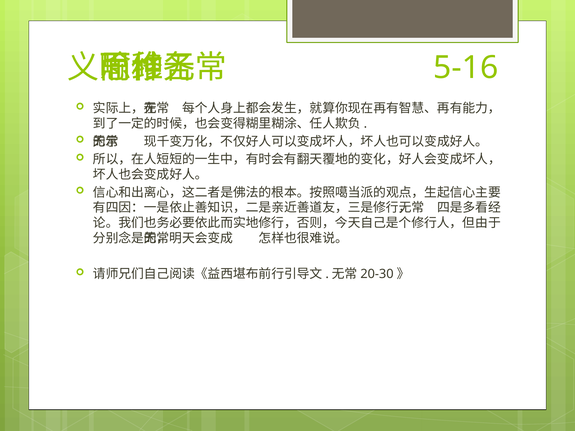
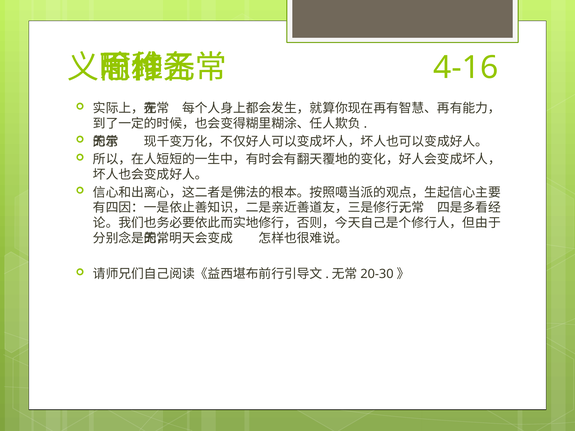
5-16: 5-16 -> 4-16
